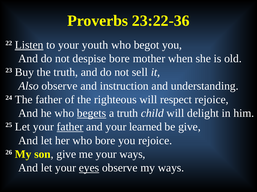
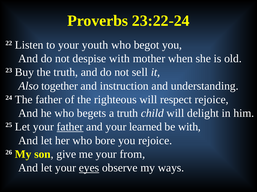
23:22-36: 23:22-36 -> 23:22-24
Listen underline: present -> none
despise bore: bore -> with
Also observe: observe -> together
begets underline: present -> none
be give: give -> with
your ways: ways -> from
